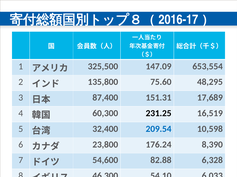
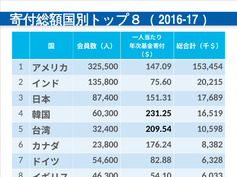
653,554: 653,554 -> 153,454
48,295: 48,295 -> 20,215
209.54 colour: blue -> black
8,390: 8,390 -> 8,382
